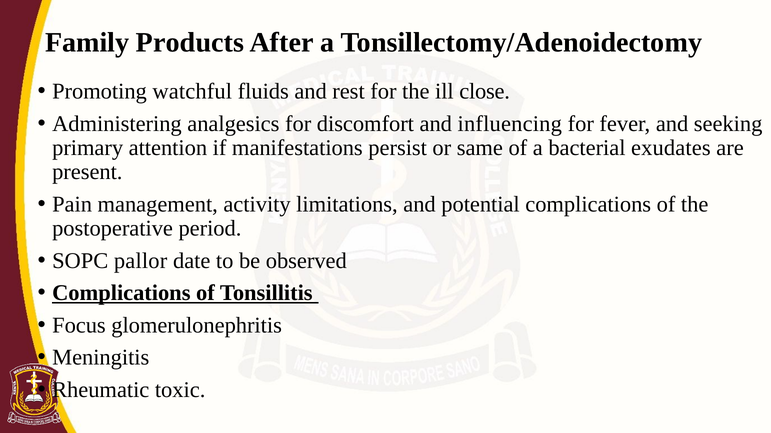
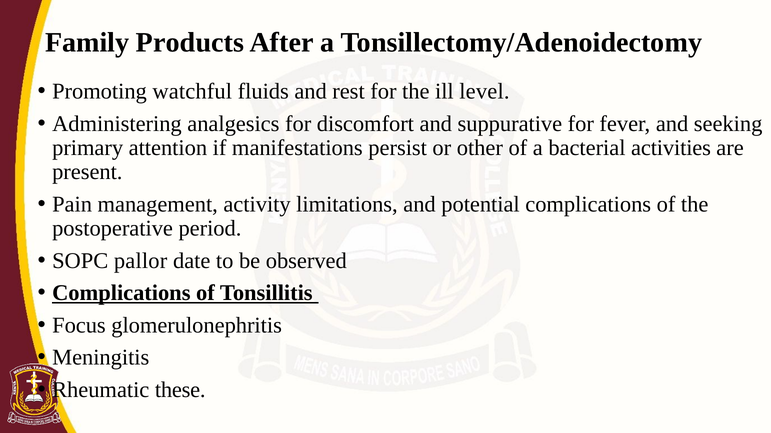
close: close -> level
influencing: influencing -> suppurative
same: same -> other
exudates: exudates -> activities
toxic: toxic -> these
